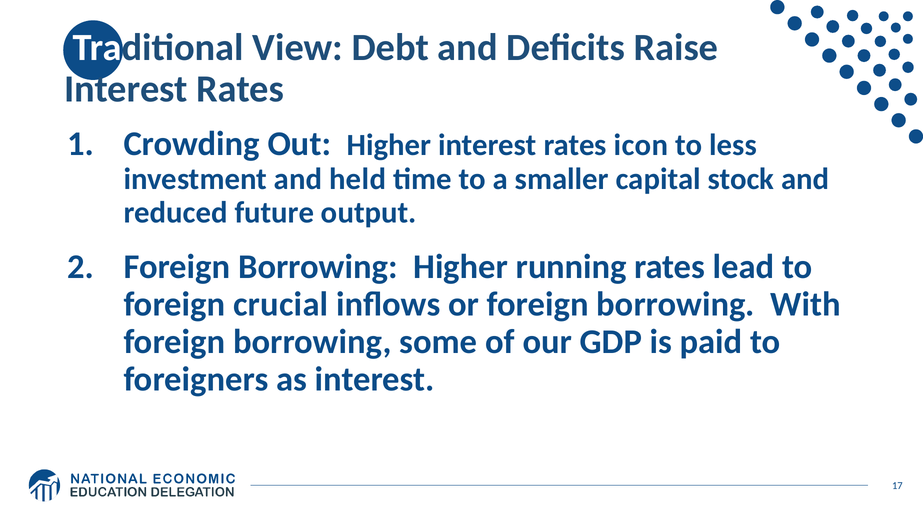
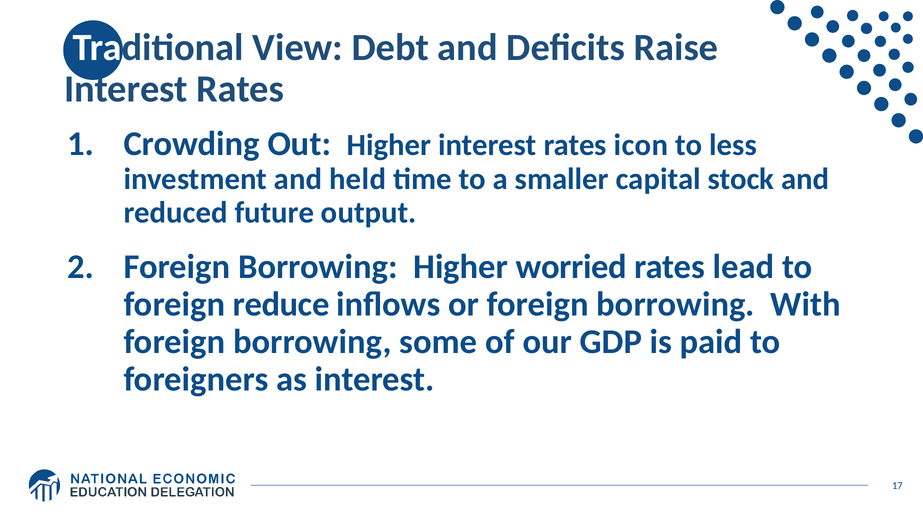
running: running -> worried
crucial: crucial -> reduce
